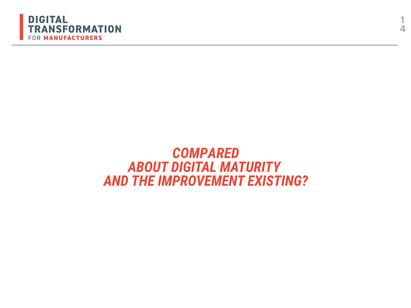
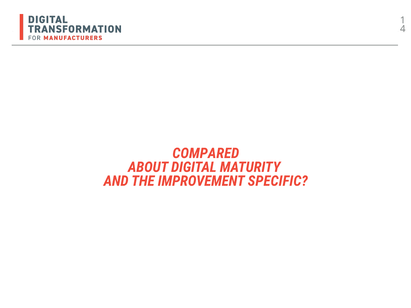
EXISTING: EXISTING -> SPECIFIC
